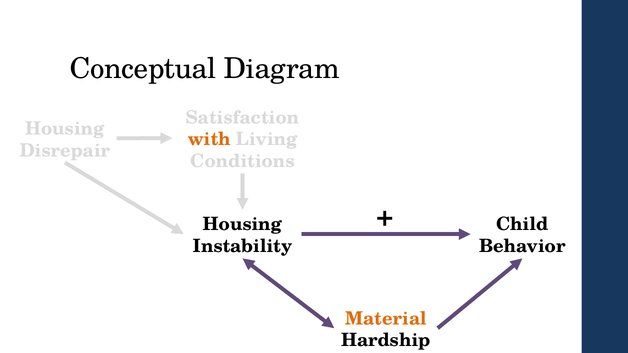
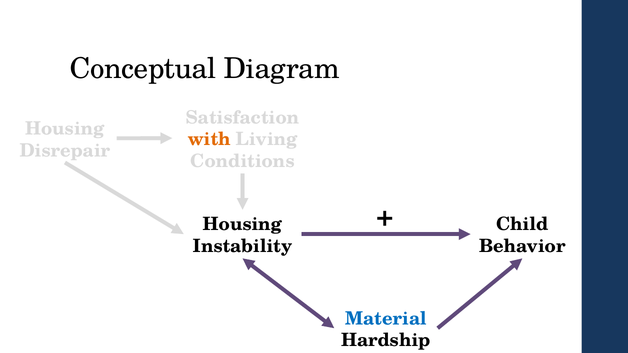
Material colour: orange -> blue
